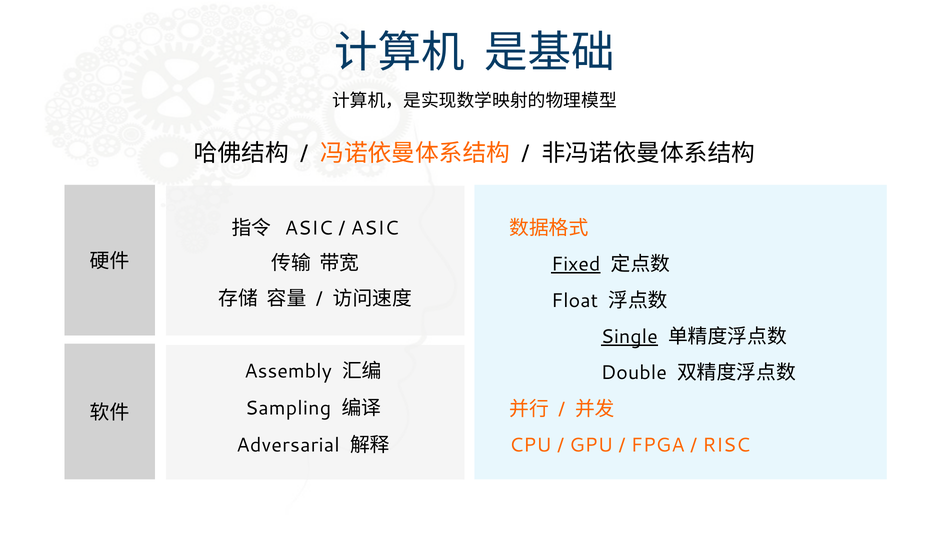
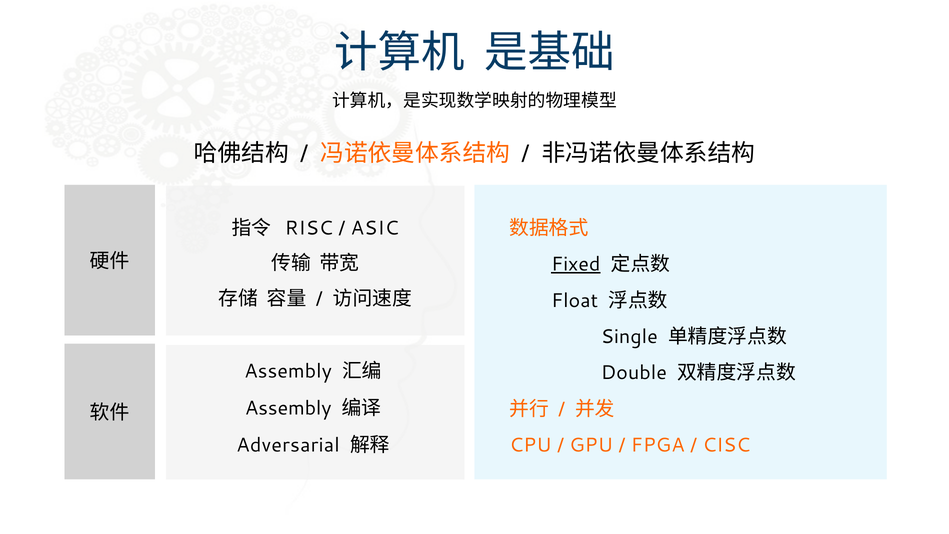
ASIC at (309, 228): ASIC -> RISC
Single underline: present -> none
Sampling at (288, 408): Sampling -> Assembly
RISC: RISC -> CISC
